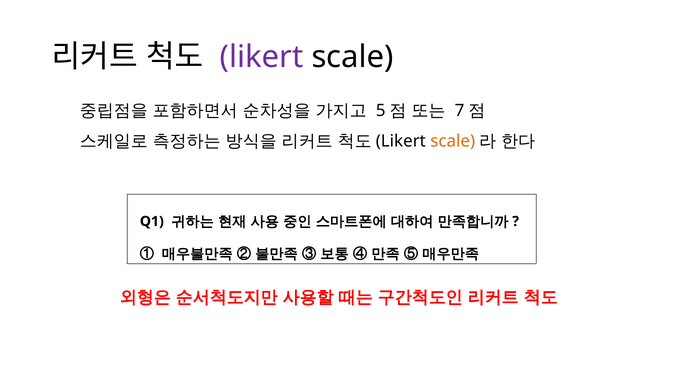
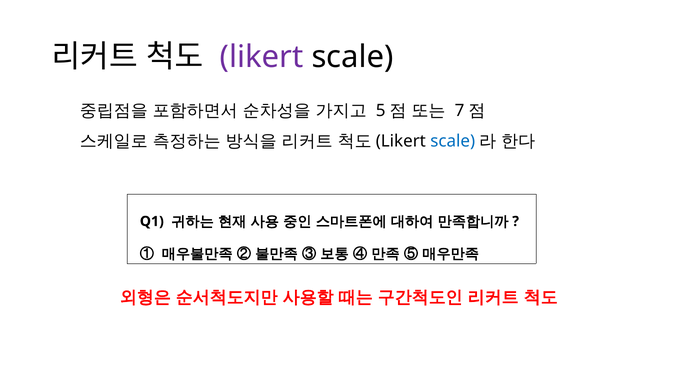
scale at (453, 141) colour: orange -> blue
